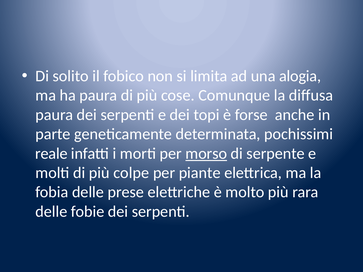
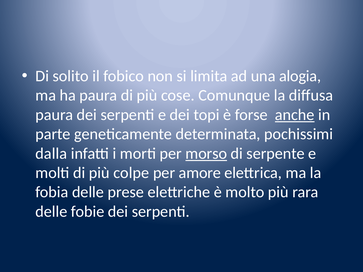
anche underline: none -> present
reale: reale -> dalla
piante: piante -> amore
